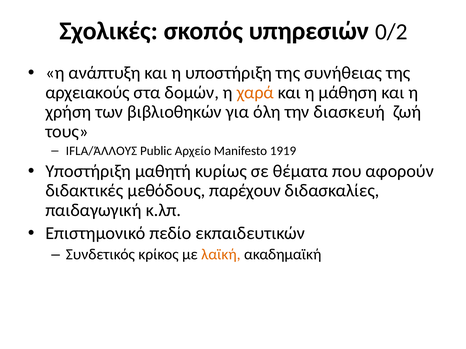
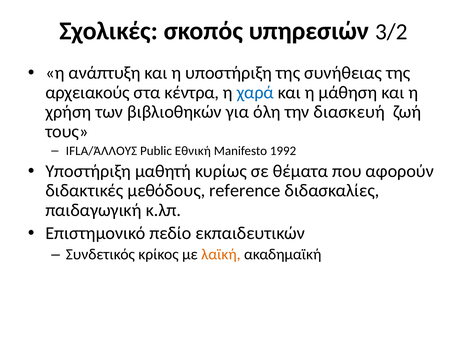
0/2: 0/2 -> 3/2
δομών: δομών -> κέντρα
χαρά colour: orange -> blue
Αρχείο: Αρχείο -> Εθνική
1919: 1919 -> 1992
παρέχουν: παρέχουν -> reference
